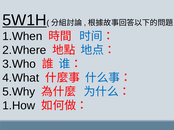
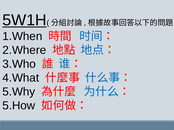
1.How: 1.How -> 5.How
